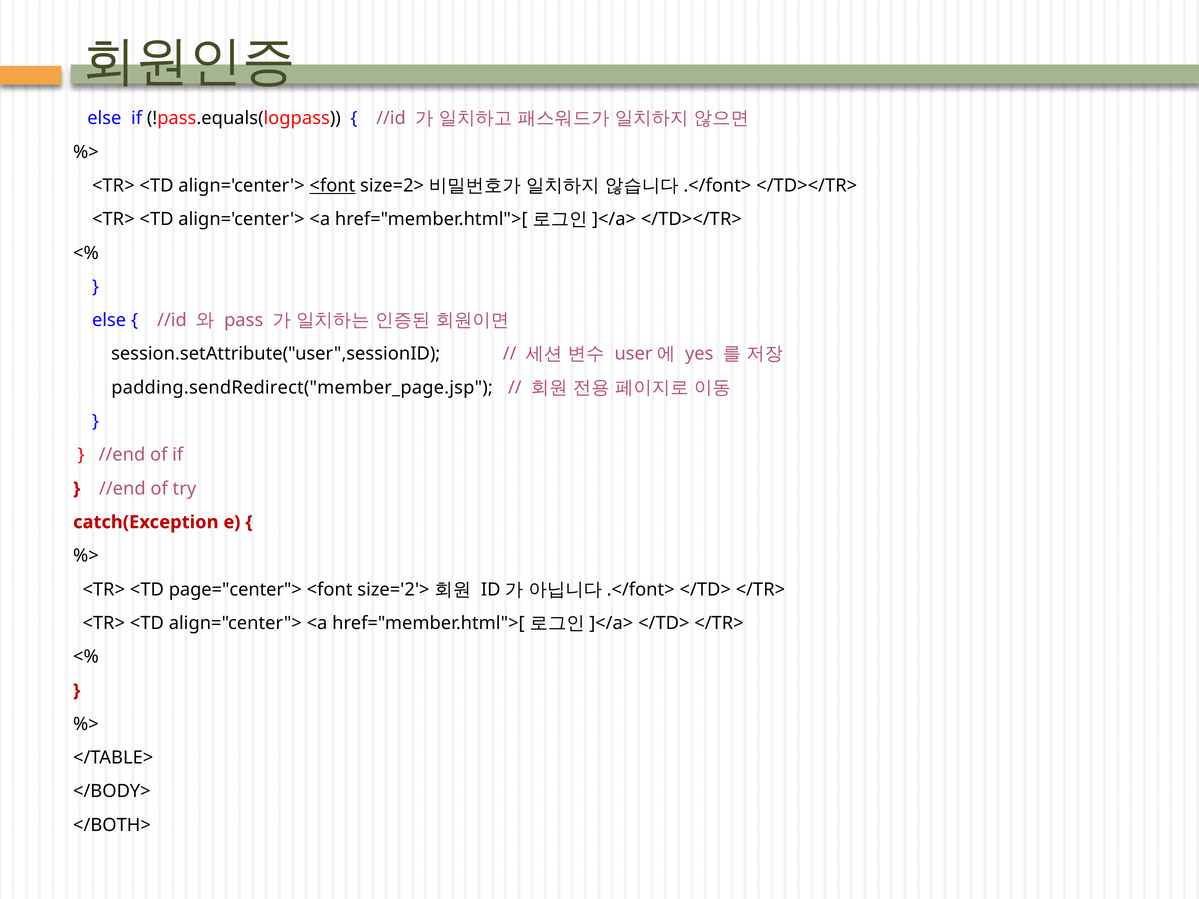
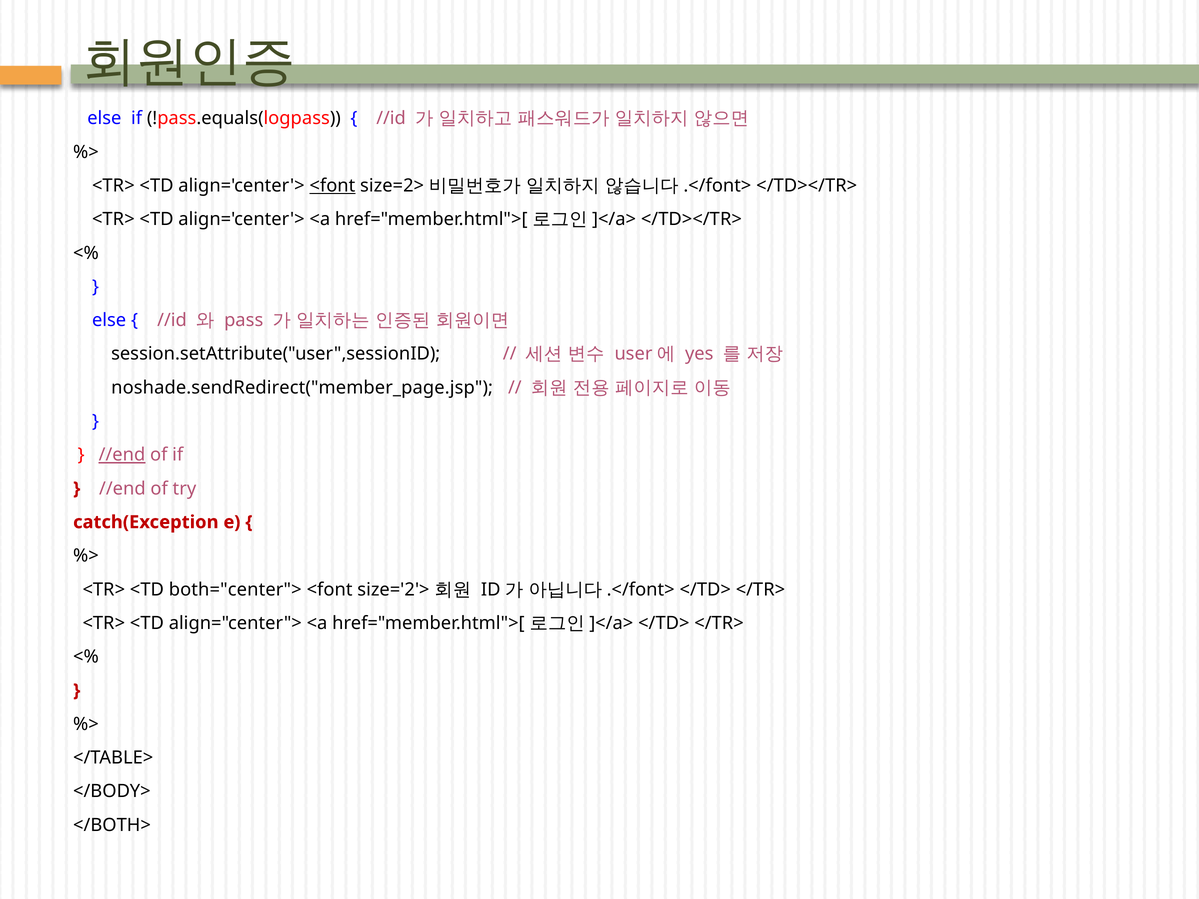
padding.sendRedirect("member_page.jsp: padding.sendRedirect("member_page.jsp -> noshade.sendRedirect("member_page.jsp
//end at (122, 455) underline: none -> present
page="center">: page="center"> -> both="center">
